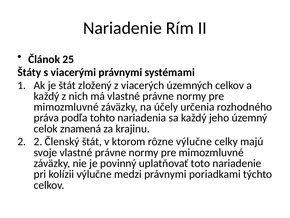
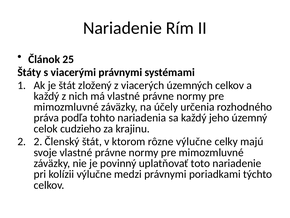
znamená: znamená -> cudzieho
